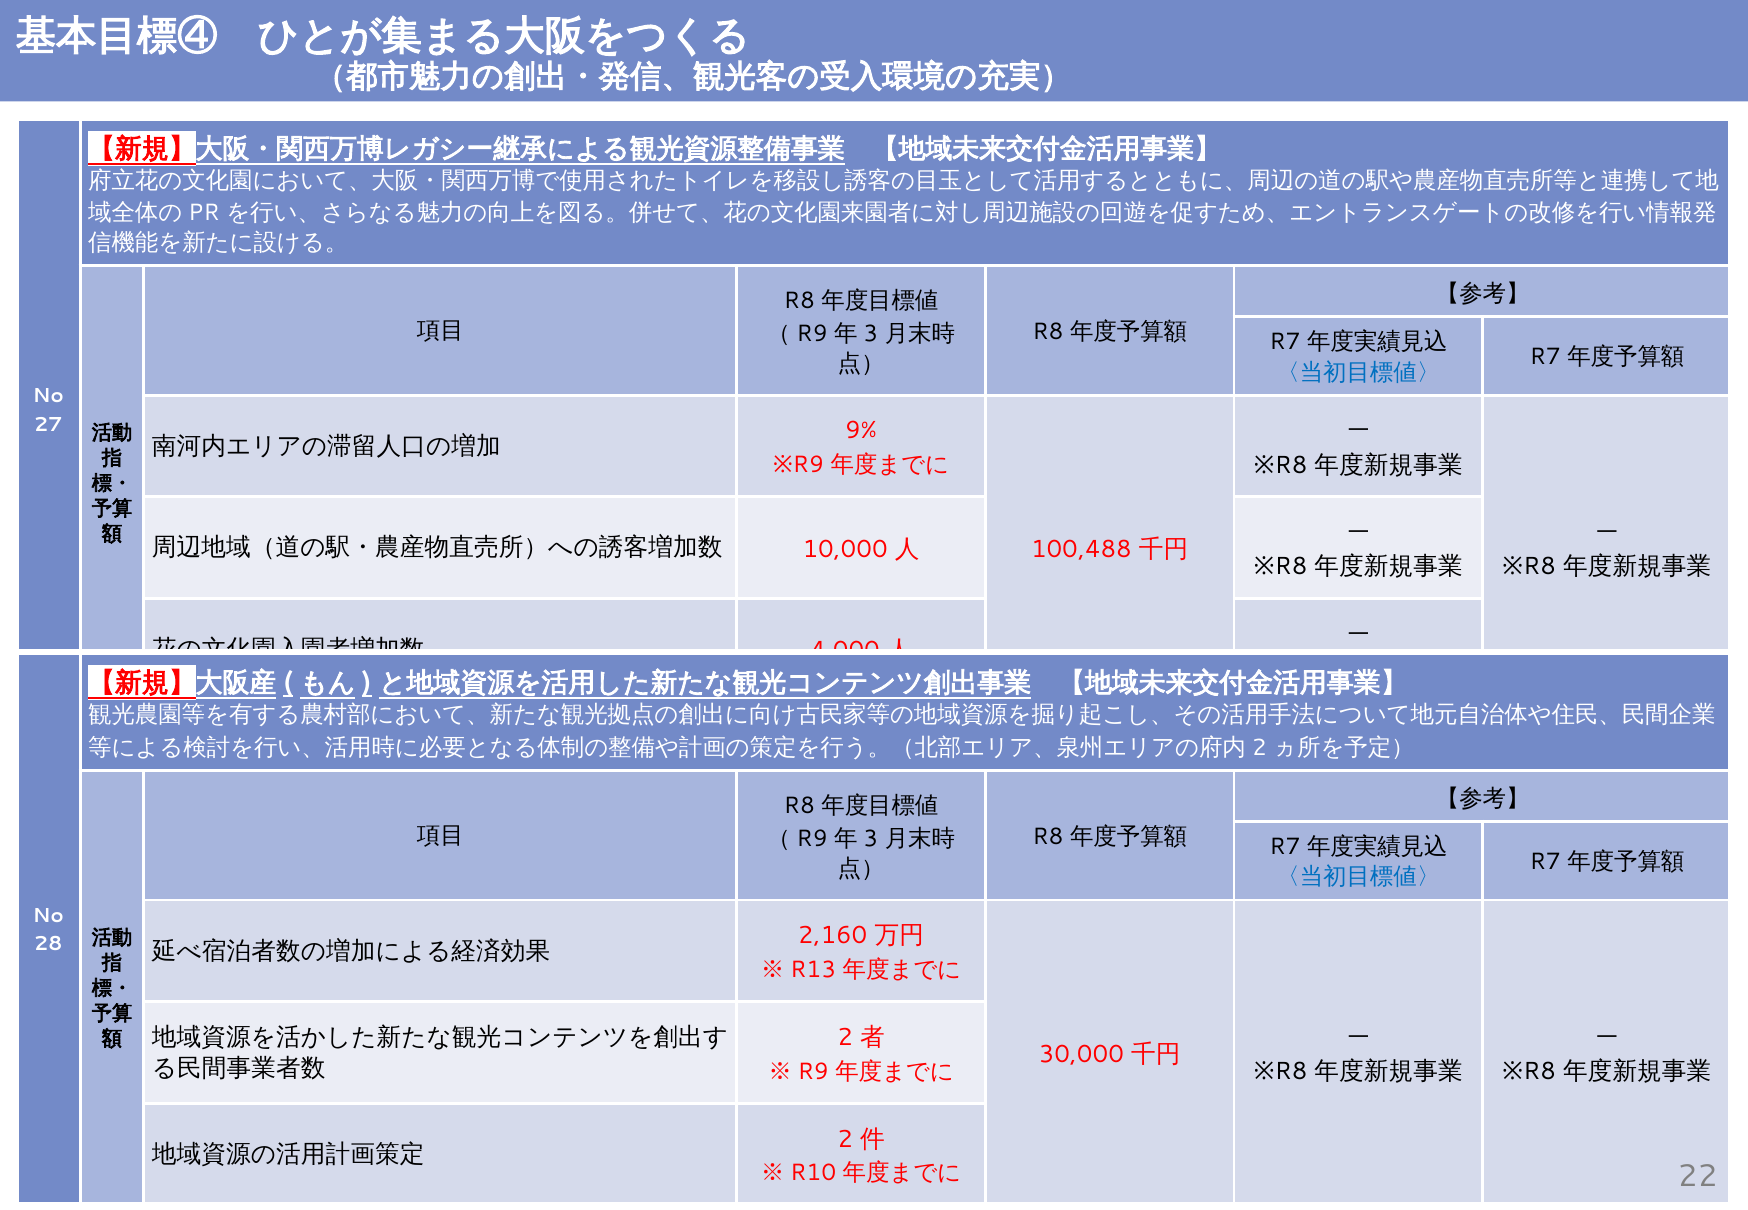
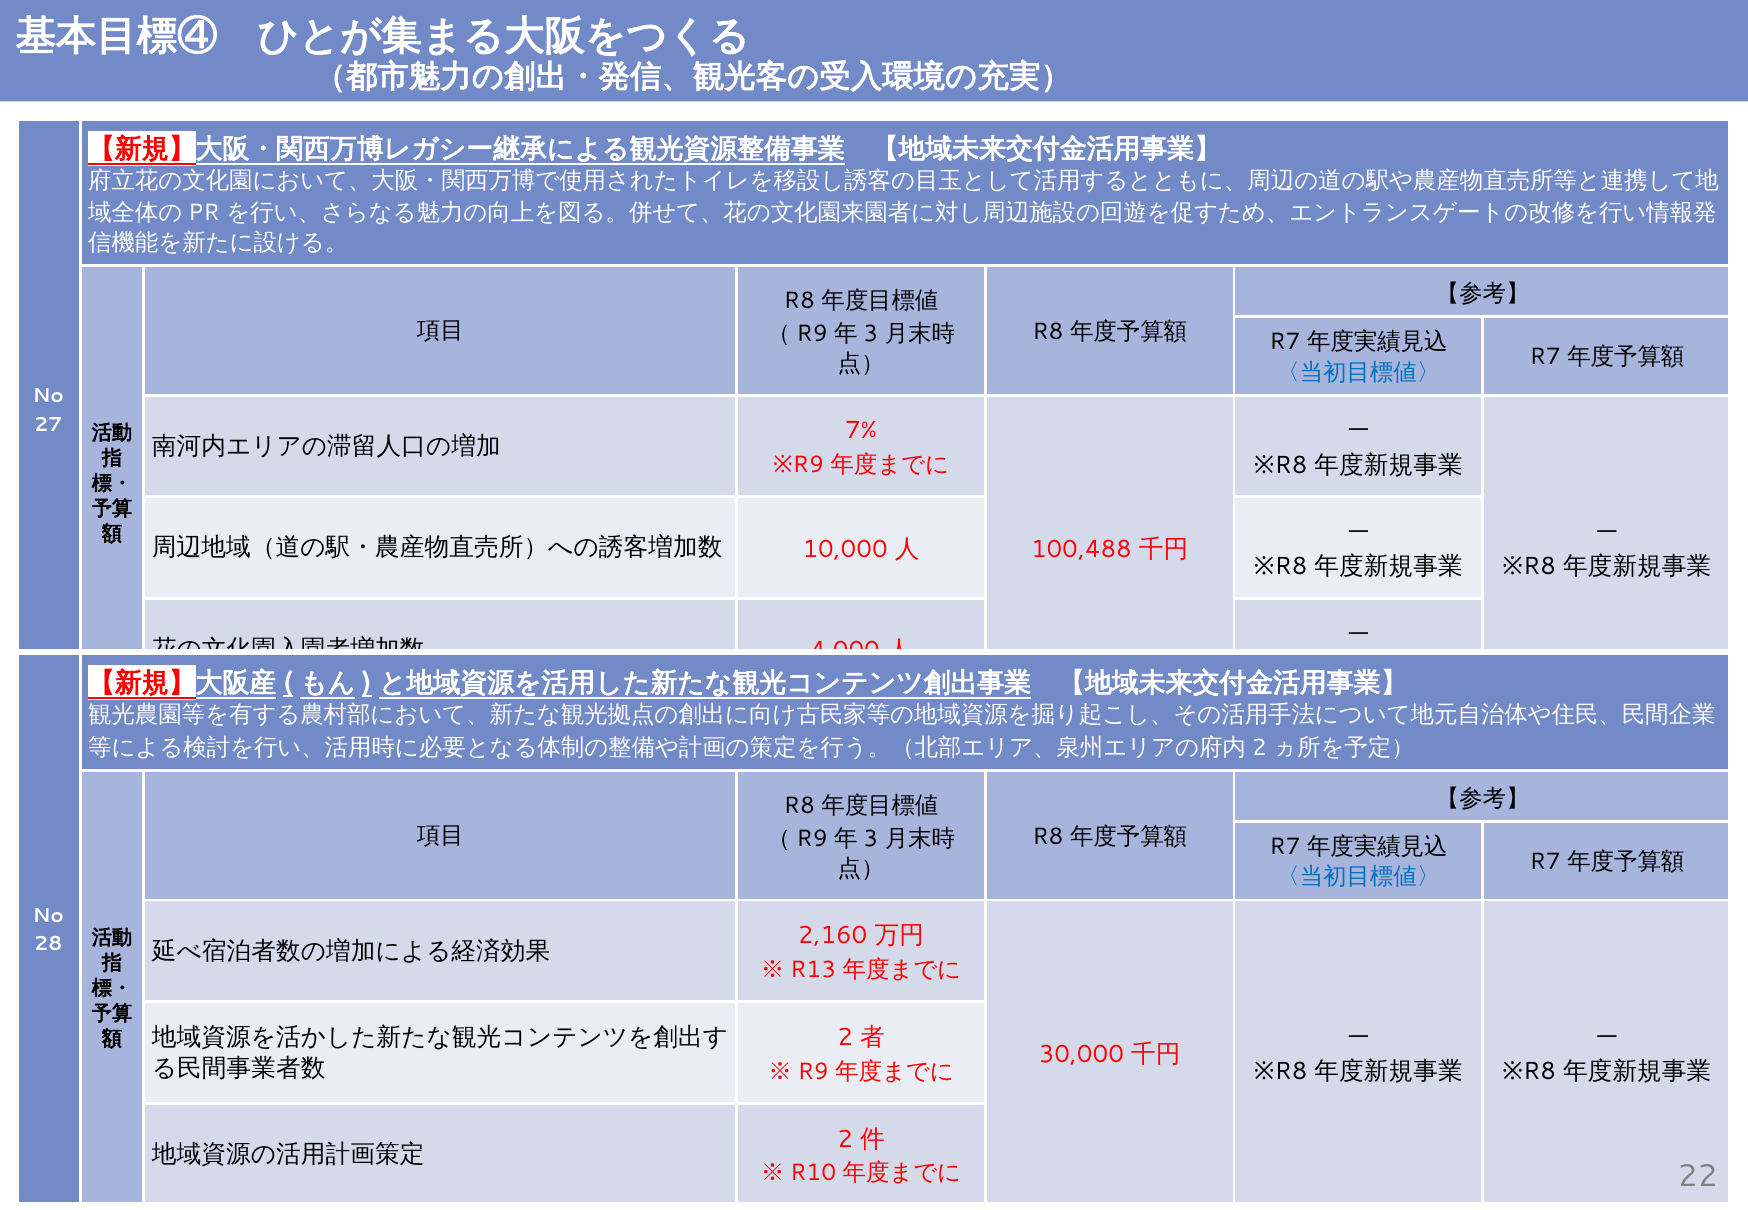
9%: 9% -> 7%
